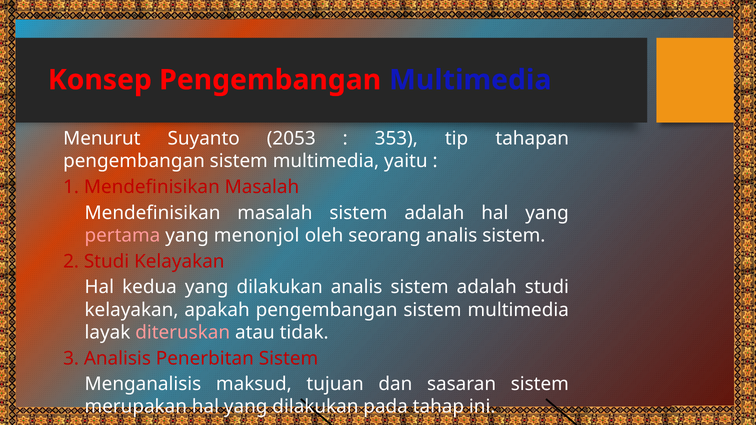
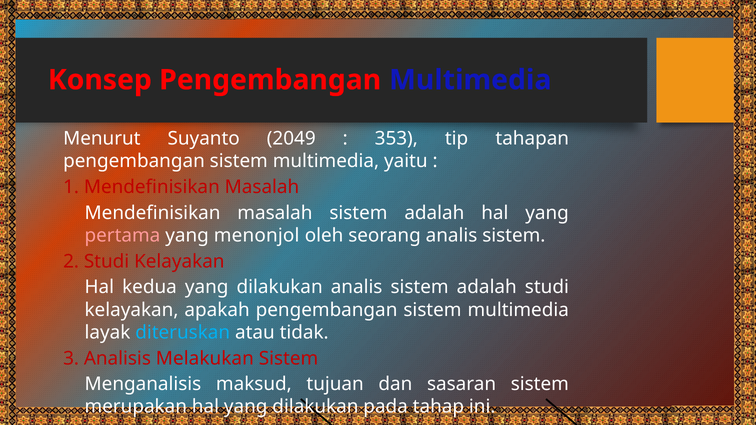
2053: 2053 -> 2049
diteruskan colour: pink -> light blue
Penerbitan: Penerbitan -> Melakukan
